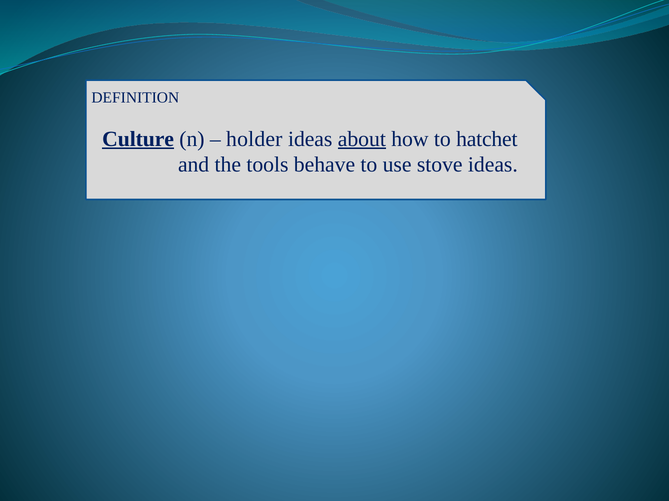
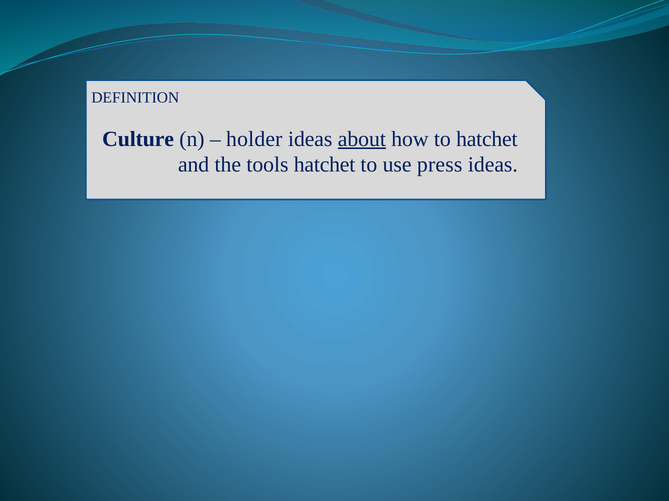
Culture underline: present -> none
tools behave: behave -> hatchet
stove: stove -> press
